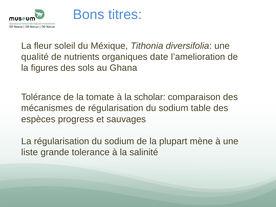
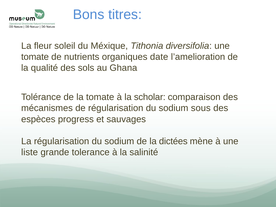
qualité at (35, 57): qualité -> tomate
figures: figures -> qualité
table: table -> sous
plupart: plupart -> dictées
